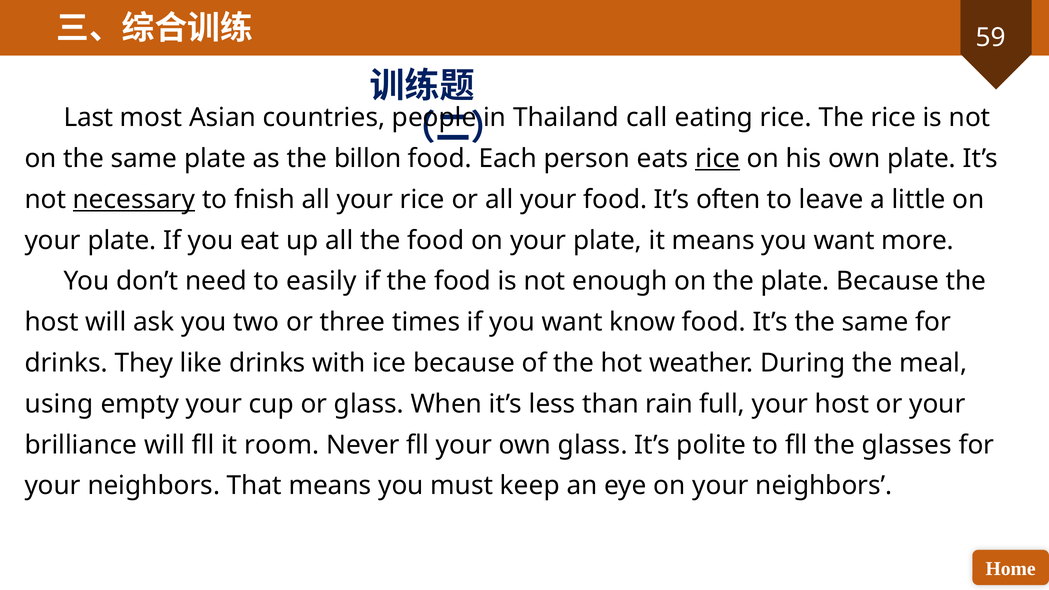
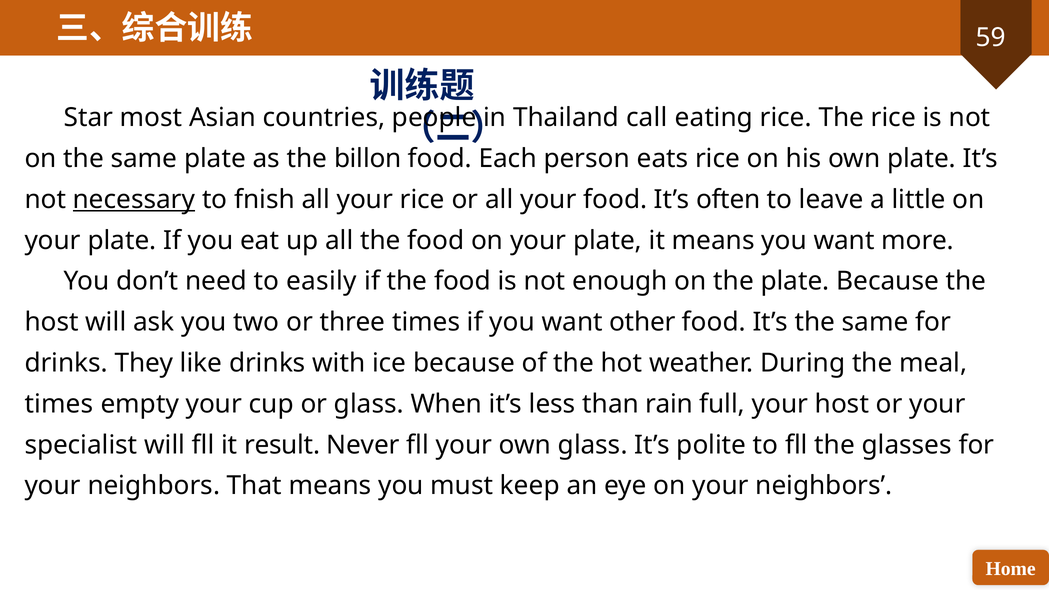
Last: Last -> Star
rice at (718, 159) underline: present -> none
know: know -> other
using at (59, 404): using -> times
brilliance: brilliance -> specialist
room: room -> result
